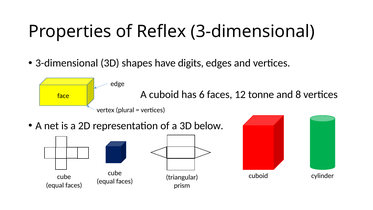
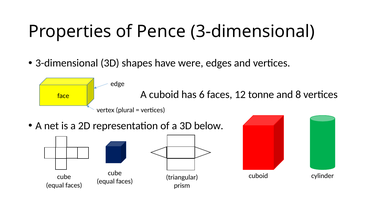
Reflex: Reflex -> Pence
digits: digits -> were
